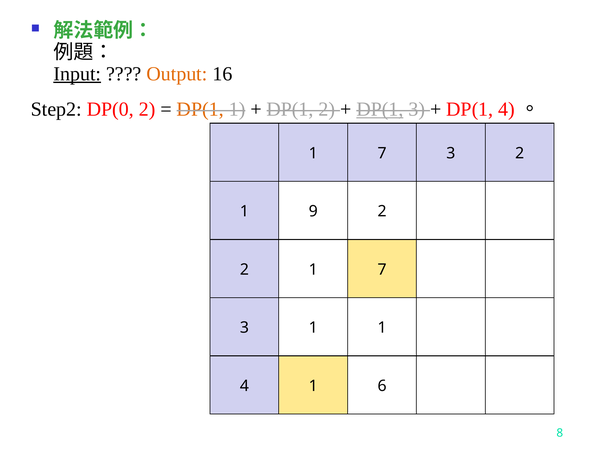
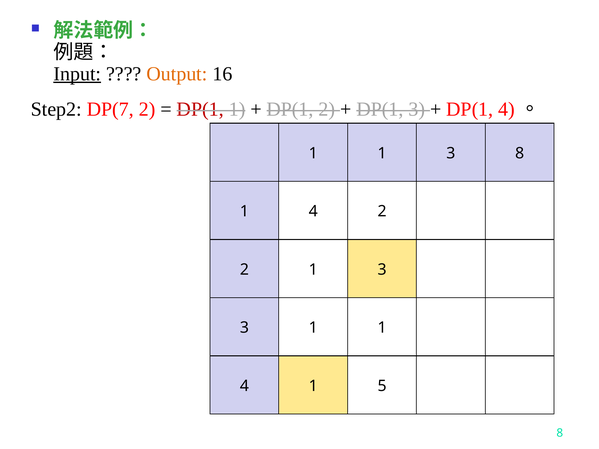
DP(0: DP(0 -> DP(7
DP(1 at (200, 109) colour: orange -> red
DP(1 at (380, 109) underline: present -> none
7 at (382, 153): 7 -> 1
3 2: 2 -> 8
9 at (313, 211): 9 -> 4
2 1 7: 7 -> 3
6: 6 -> 5
